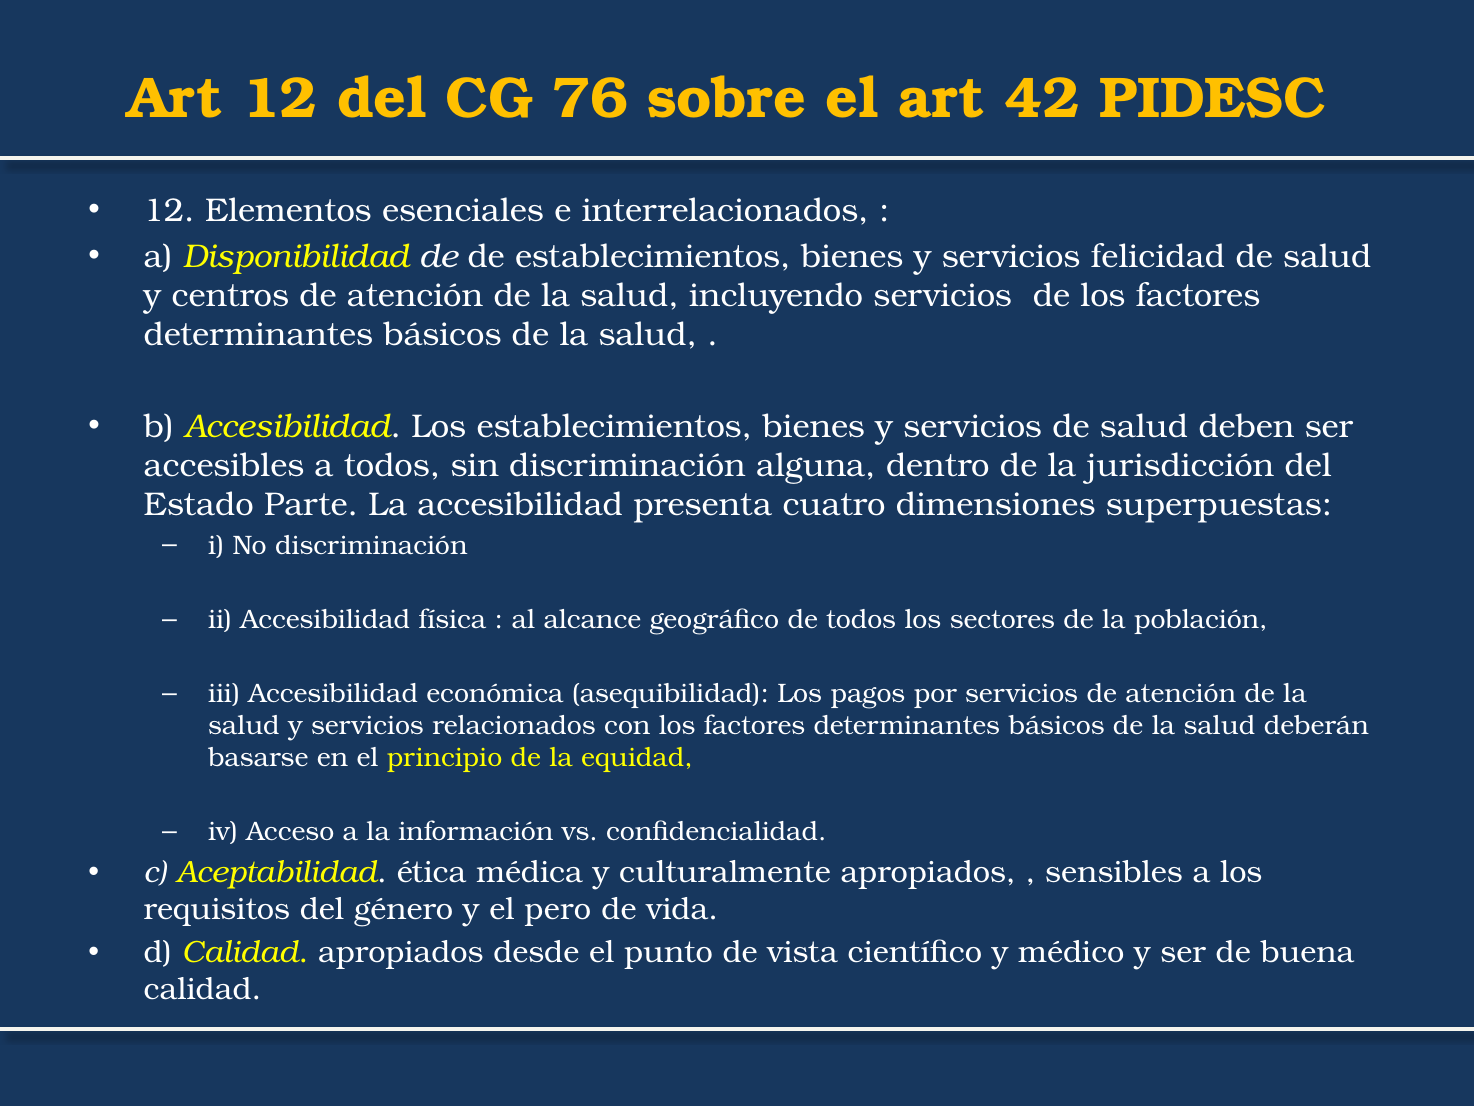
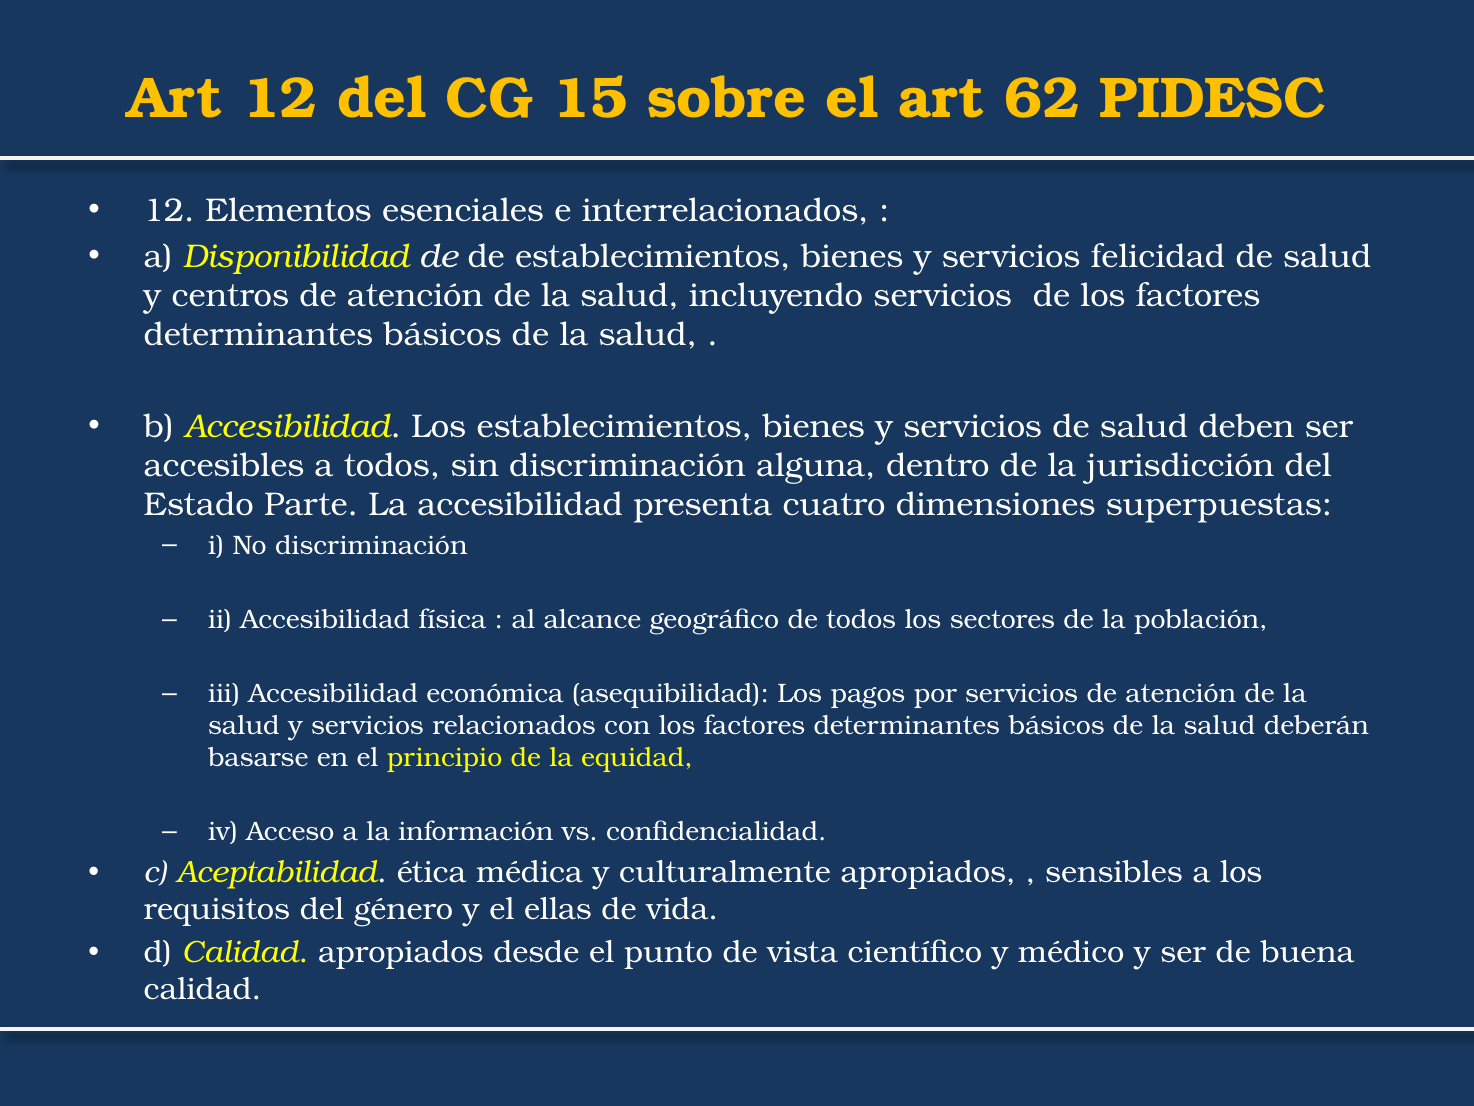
76: 76 -> 15
42: 42 -> 62
pero: pero -> ellas
